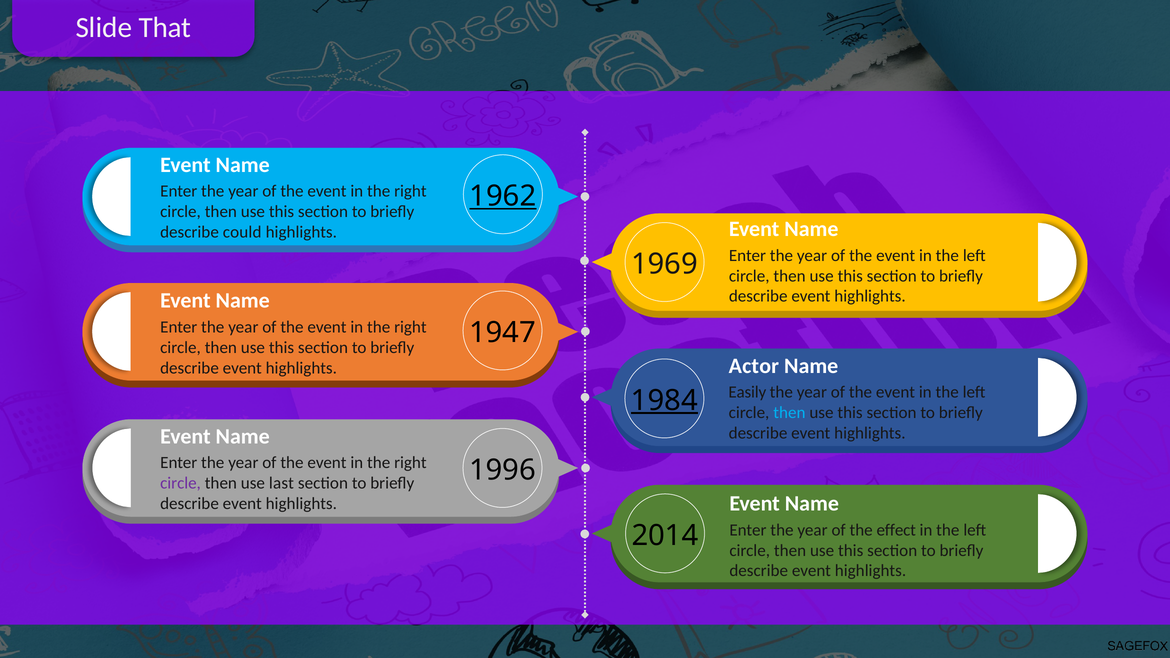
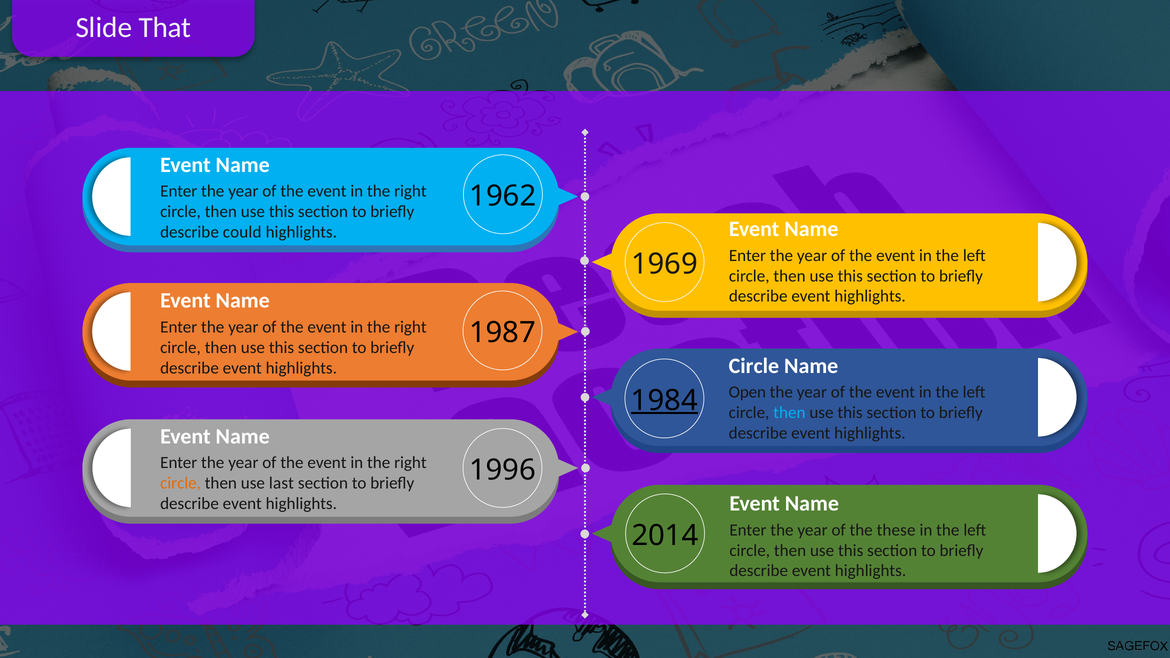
1962 underline: present -> none
1947: 1947 -> 1987
Actor at (754, 366): Actor -> Circle
Easily: Easily -> Open
circle at (181, 483) colour: purple -> orange
effect: effect -> these
